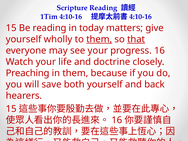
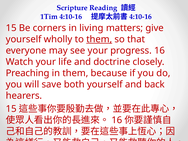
Be reading: reading -> corners
today: today -> living
that underline: present -> none
